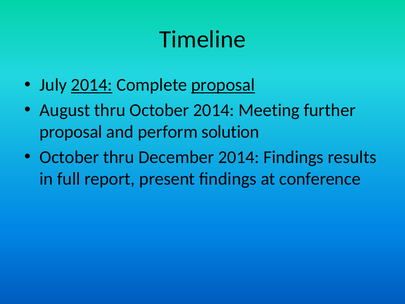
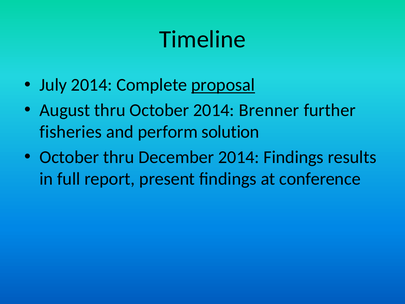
2014 at (92, 85) underline: present -> none
Meeting: Meeting -> Brenner
proposal at (71, 132): proposal -> fisheries
